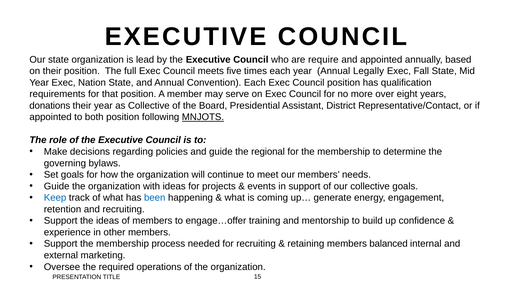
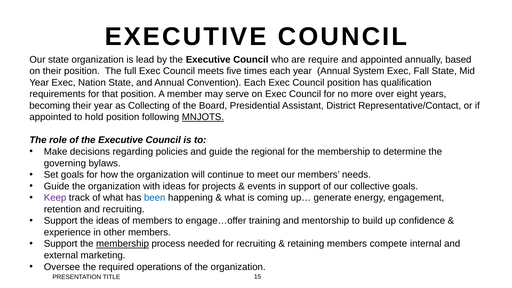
Legally: Legally -> System
donations: donations -> becoming
as Collective: Collective -> Collecting
both: both -> hold
Keep colour: blue -> purple
membership at (123, 244) underline: none -> present
balanced: balanced -> compete
